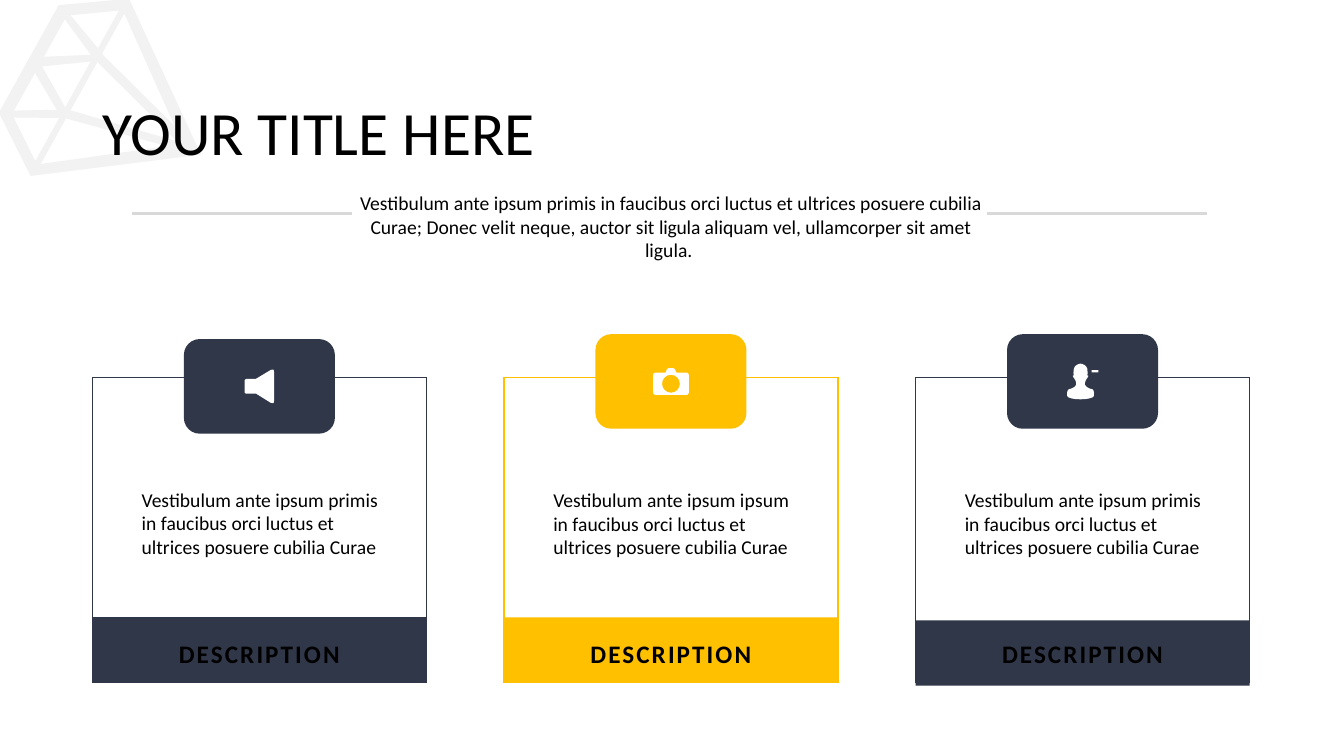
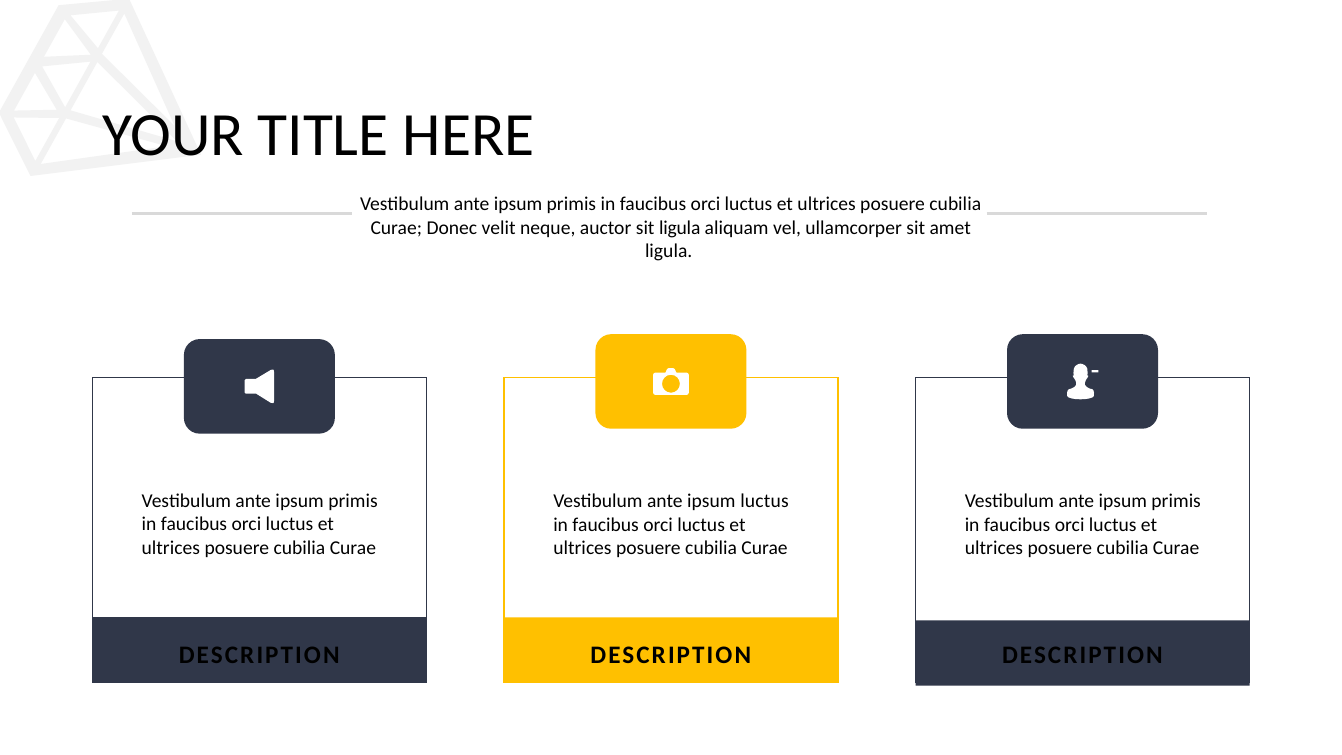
ipsum ipsum: ipsum -> luctus
